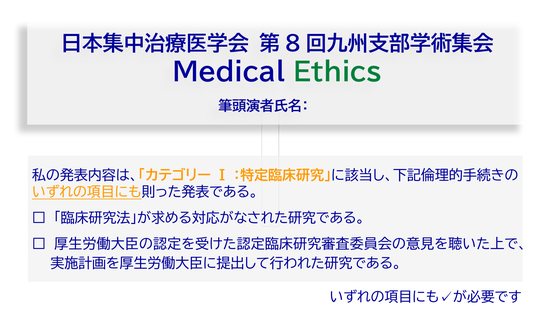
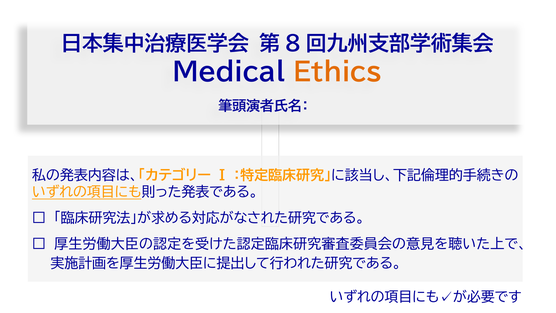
Ethics colour: green -> orange
